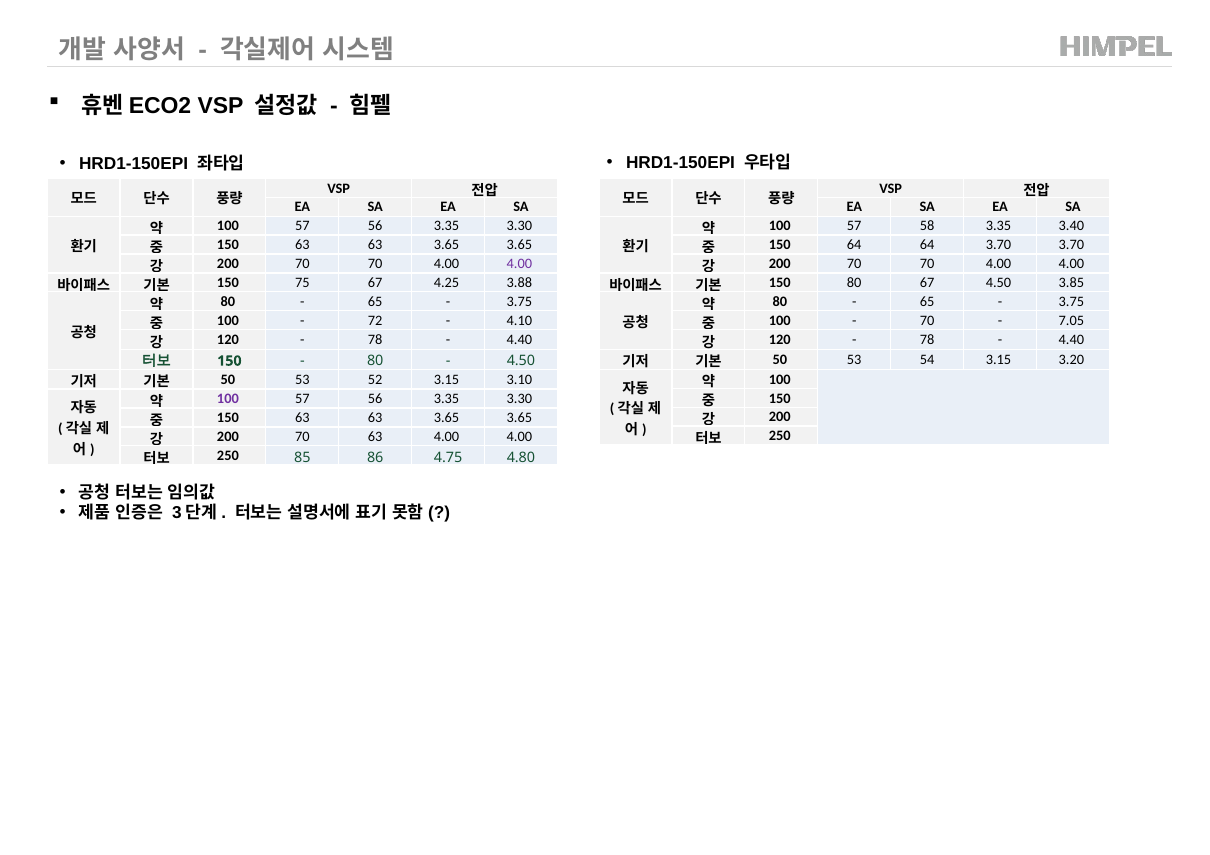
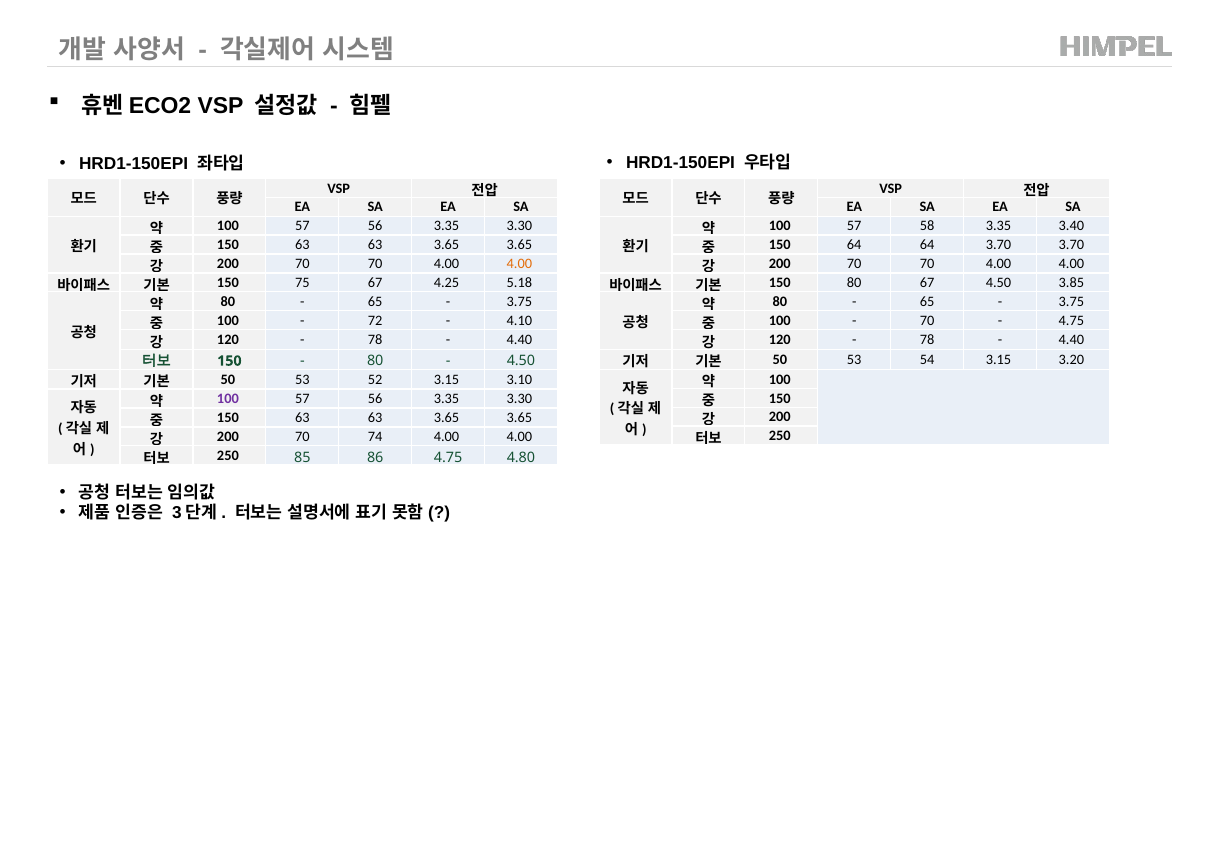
4.00 at (519, 264) colour: purple -> orange
3.88: 3.88 -> 5.18
7.05 at (1071, 321): 7.05 -> 4.75
70 63: 63 -> 74
